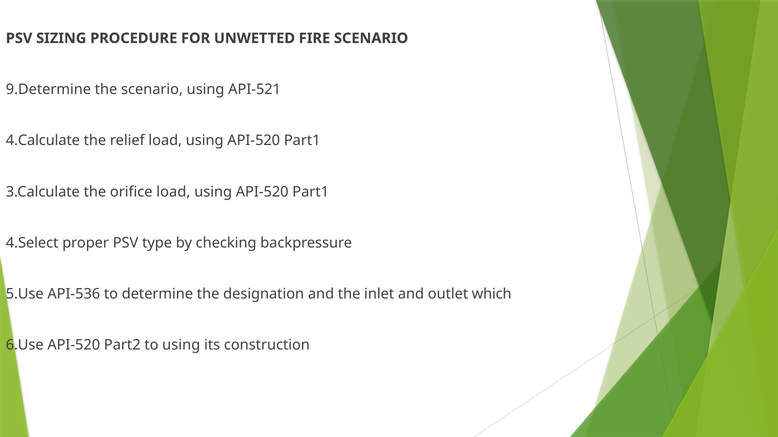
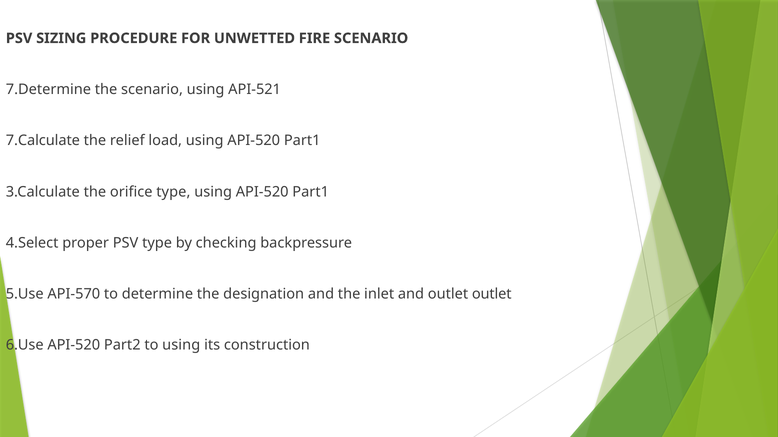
9.Determine: 9.Determine -> 7.Determine
4.Calculate: 4.Calculate -> 7.Calculate
orifice load: load -> type
API-536: API-536 -> API-570
outlet which: which -> outlet
